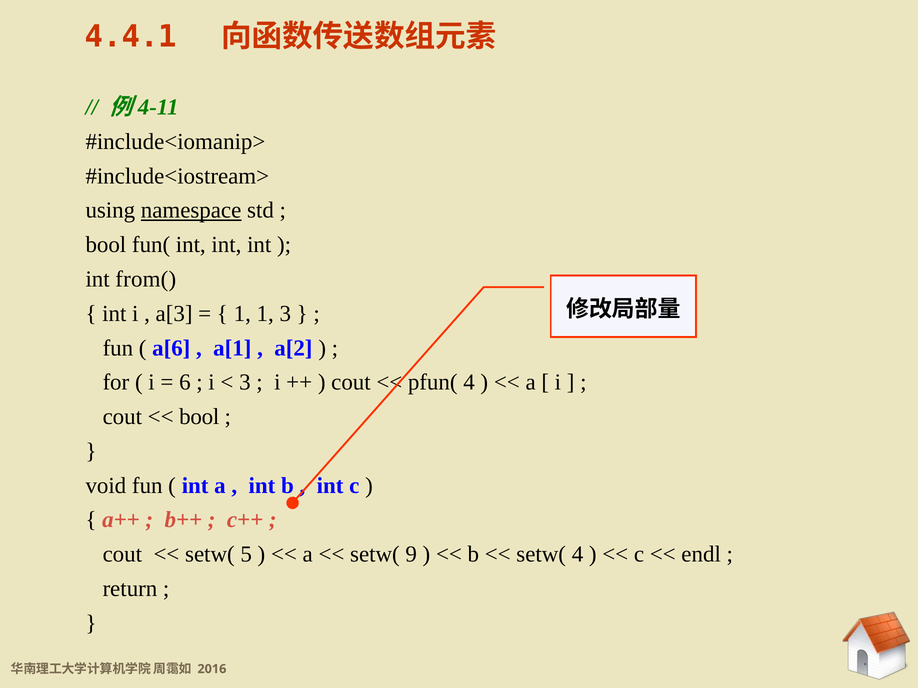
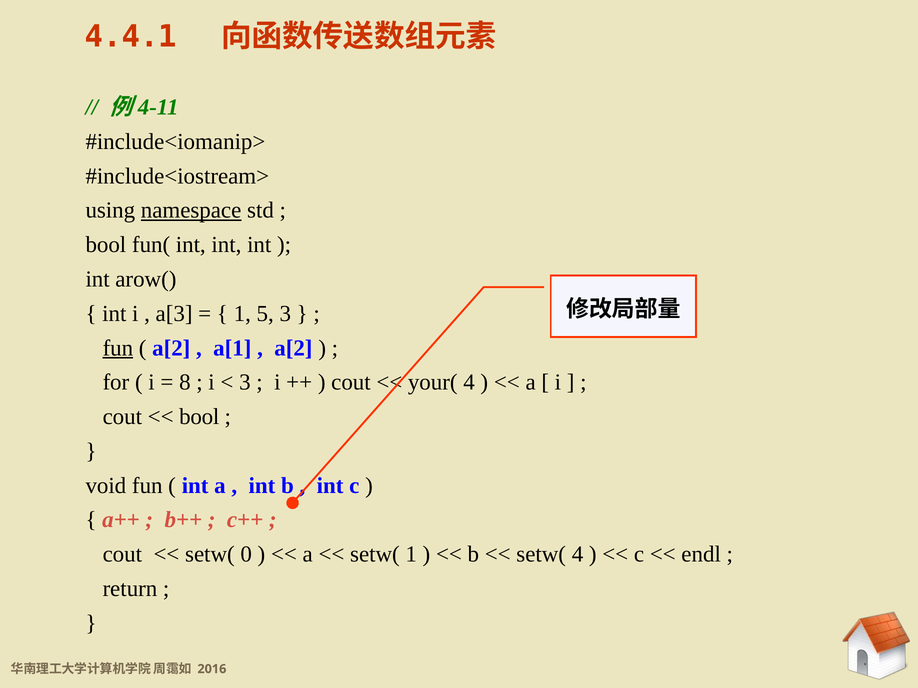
from(: from( -> arow(
1 1: 1 -> 5
fun at (118, 348) underline: none -> present
a[6 at (171, 348): a[6 -> a[2
6: 6 -> 8
pfun(: pfun( -> your(
5: 5 -> 0
setw( 9: 9 -> 1
